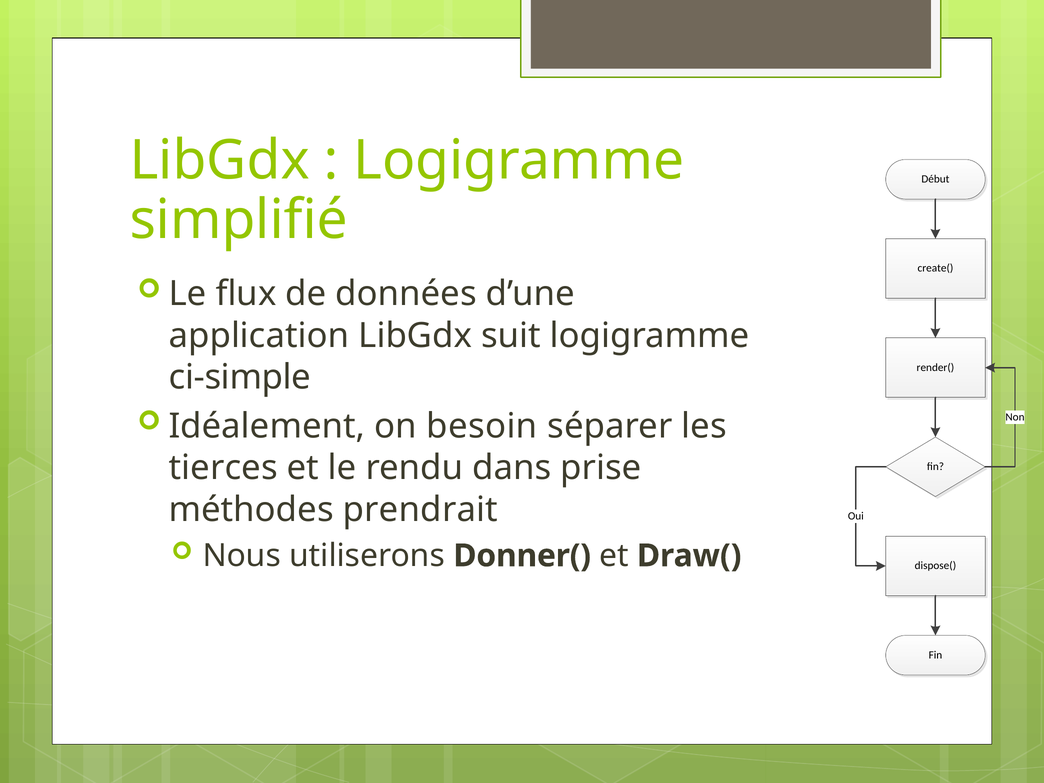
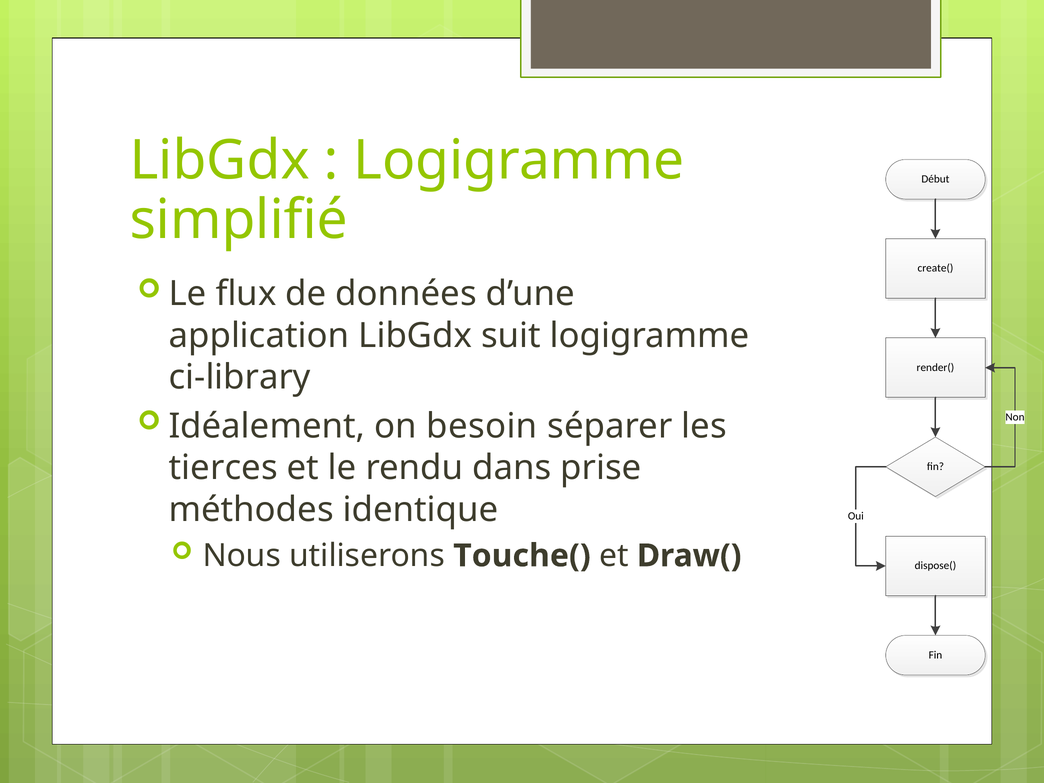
ci-simple: ci-simple -> ci-library
prendrait: prendrait -> identique
Donner(: Donner( -> Touche(
